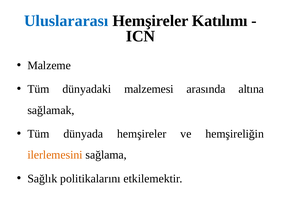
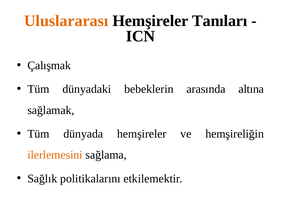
Uluslararası colour: blue -> orange
Katılımı: Katılımı -> Tanıları
Malzeme: Malzeme -> Çalışmak
malzemesi: malzemesi -> bebeklerin
